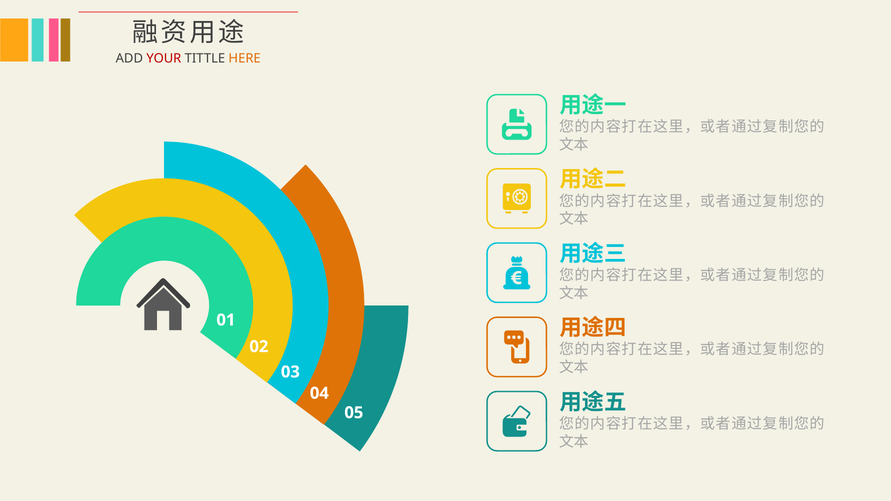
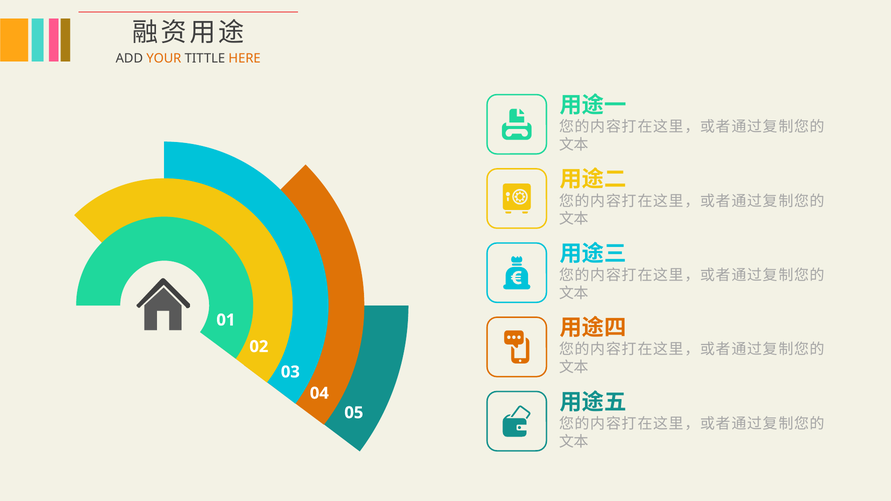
YOUR colour: red -> orange
